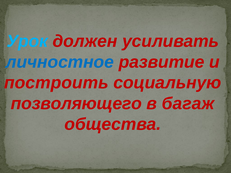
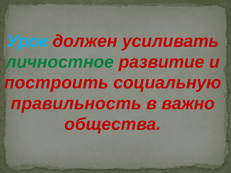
личностное colour: blue -> green
позволяющего: позволяющего -> правильность
багаж: багаж -> важно
